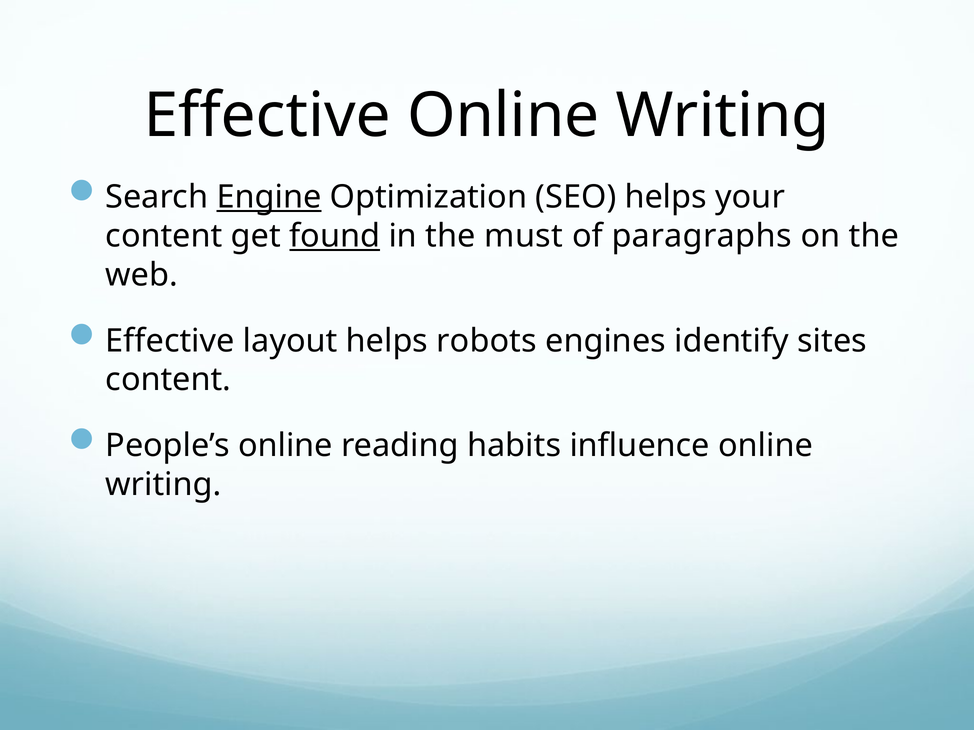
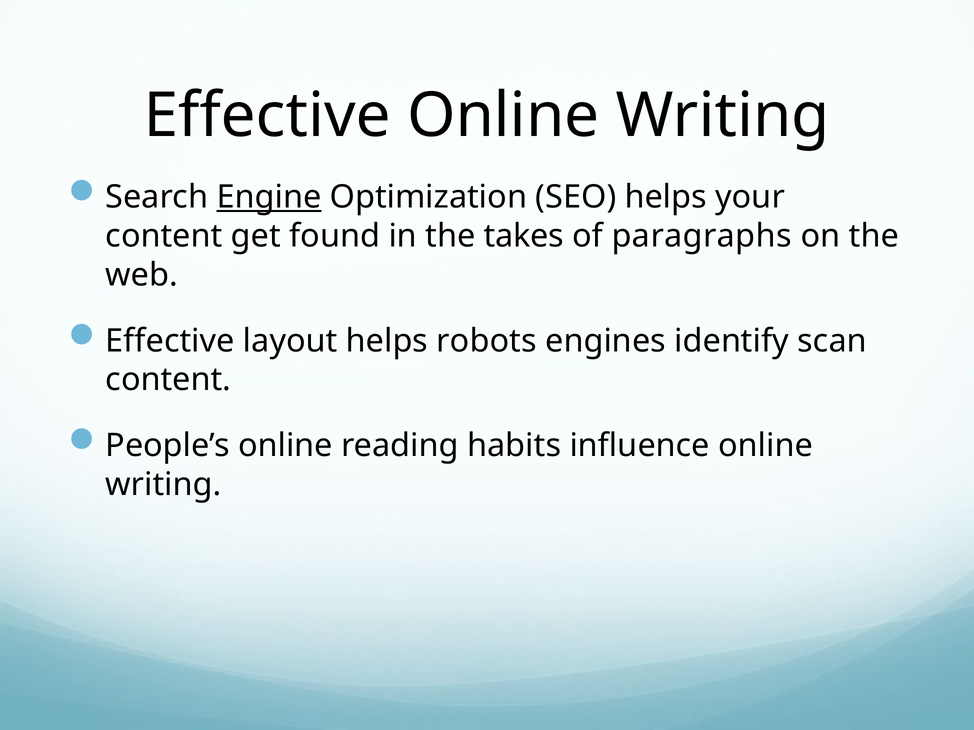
found underline: present -> none
must: must -> takes
sites: sites -> scan
